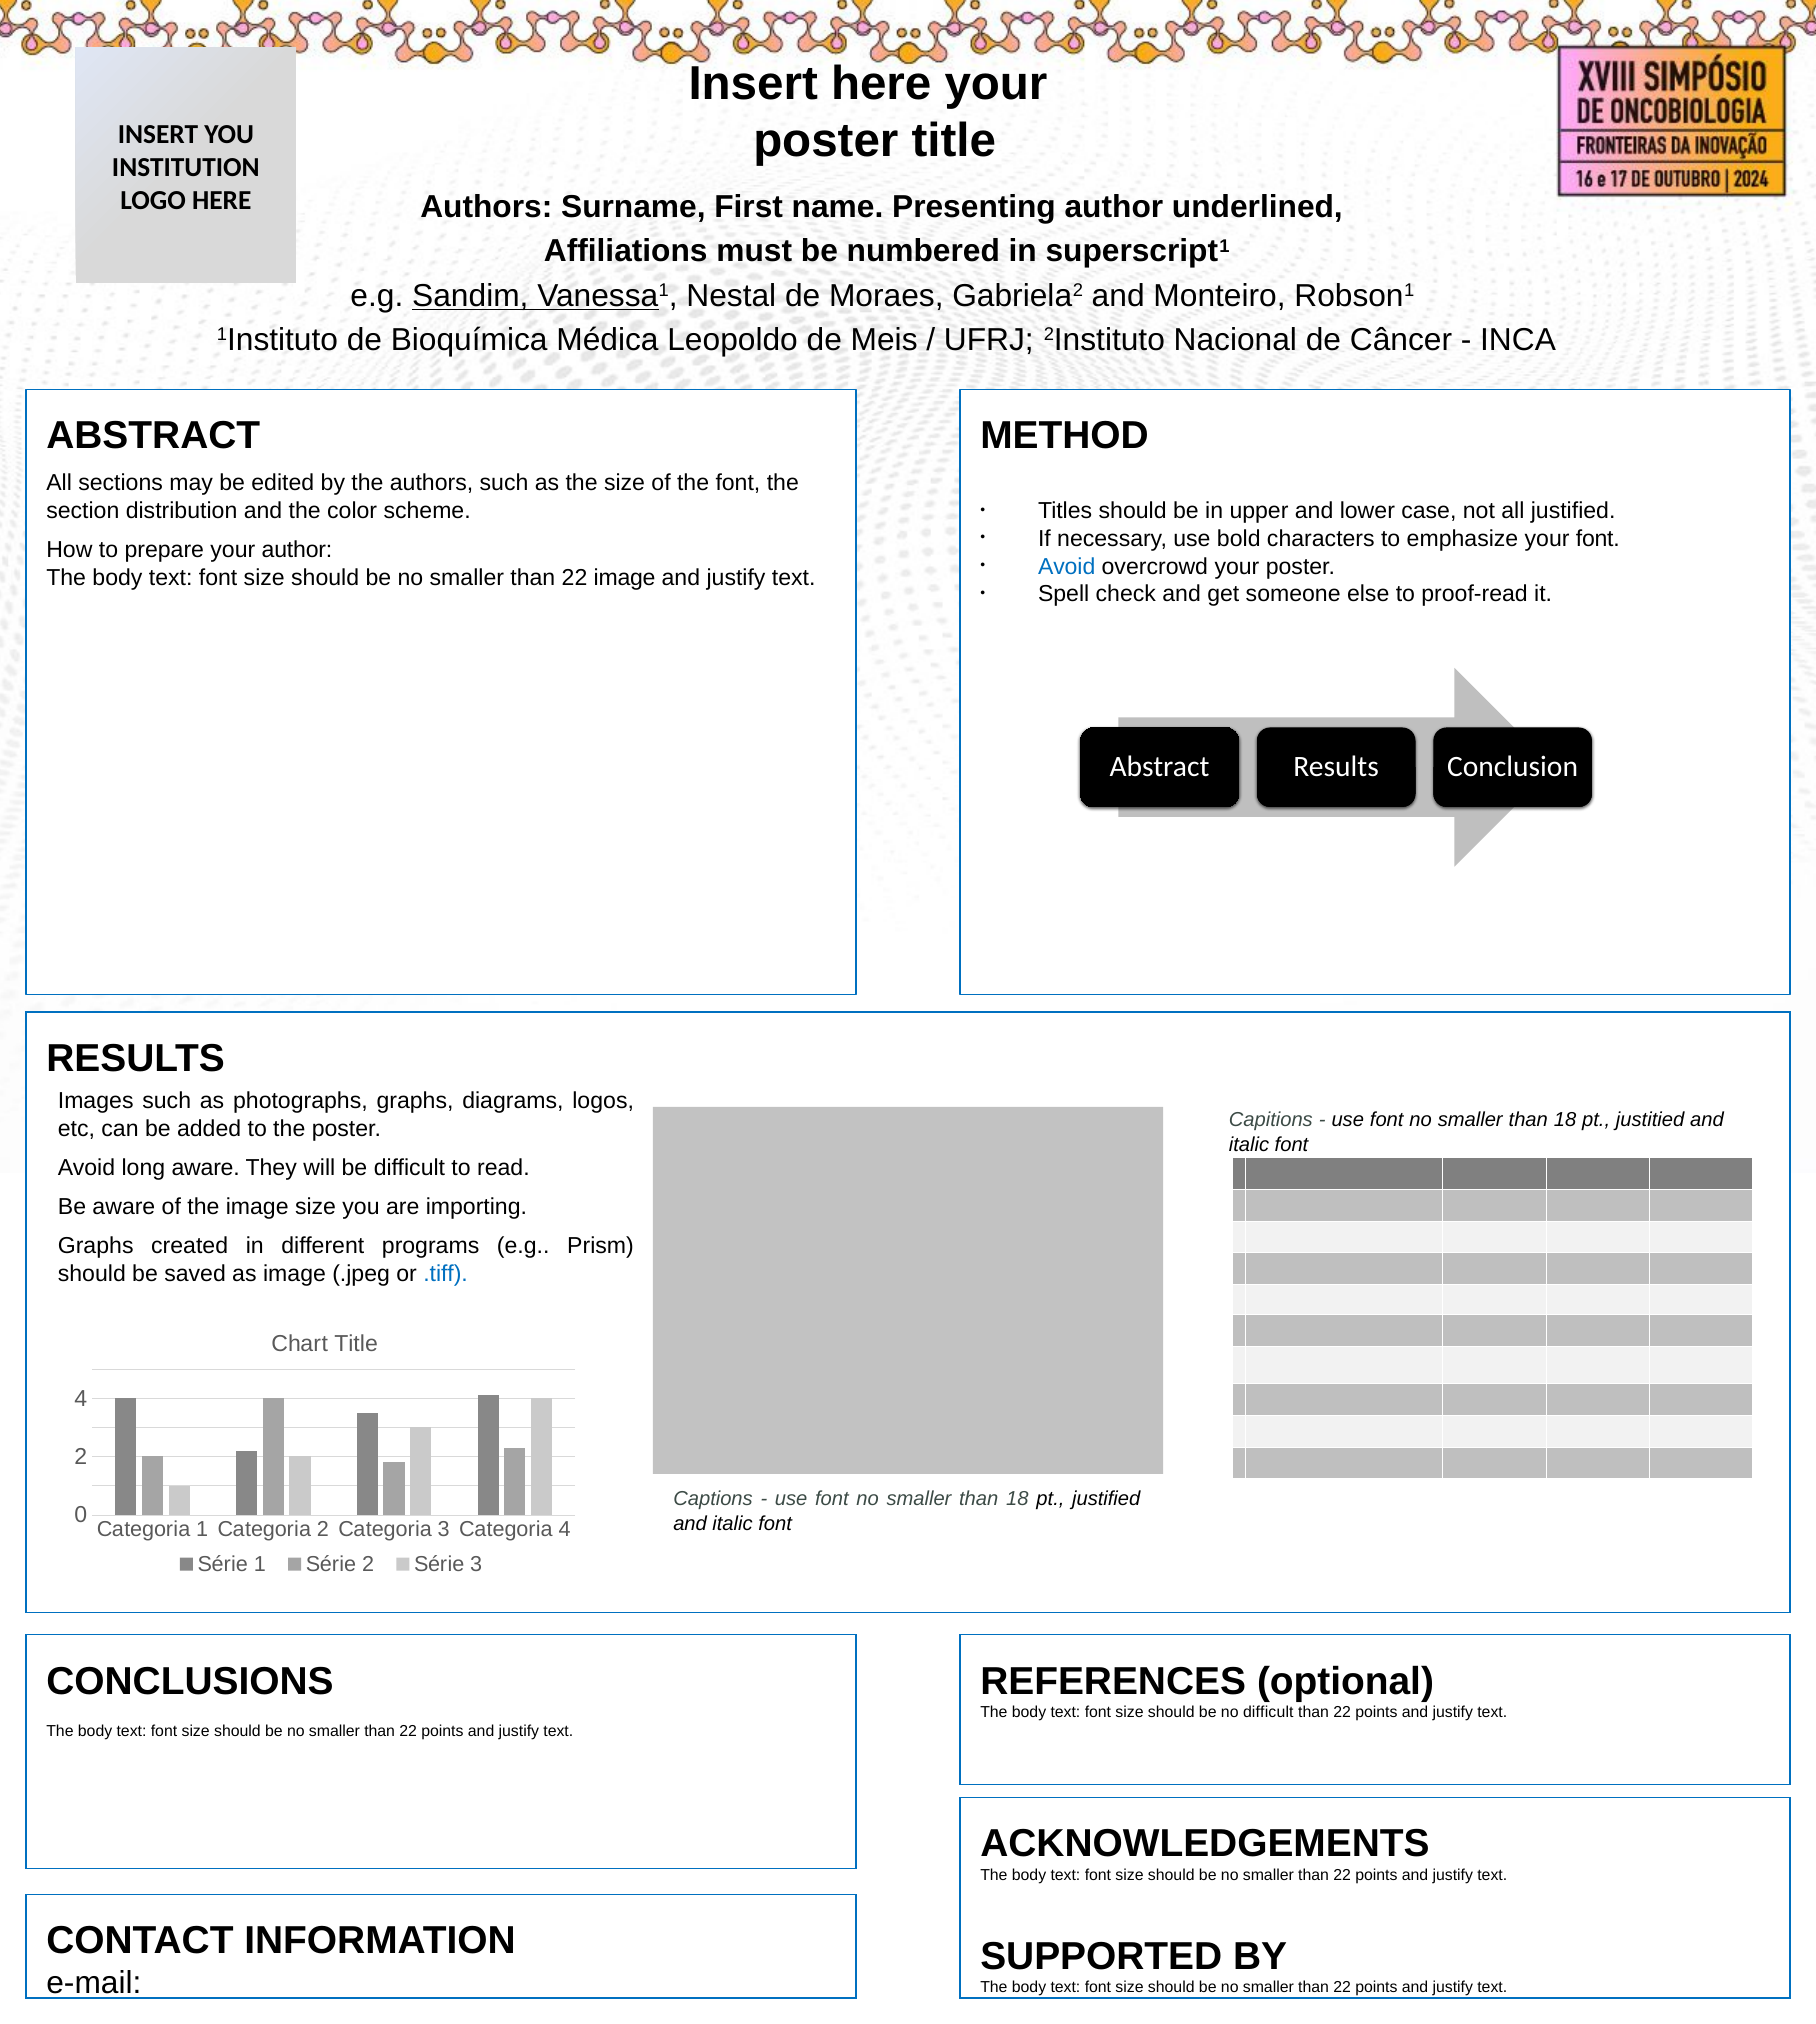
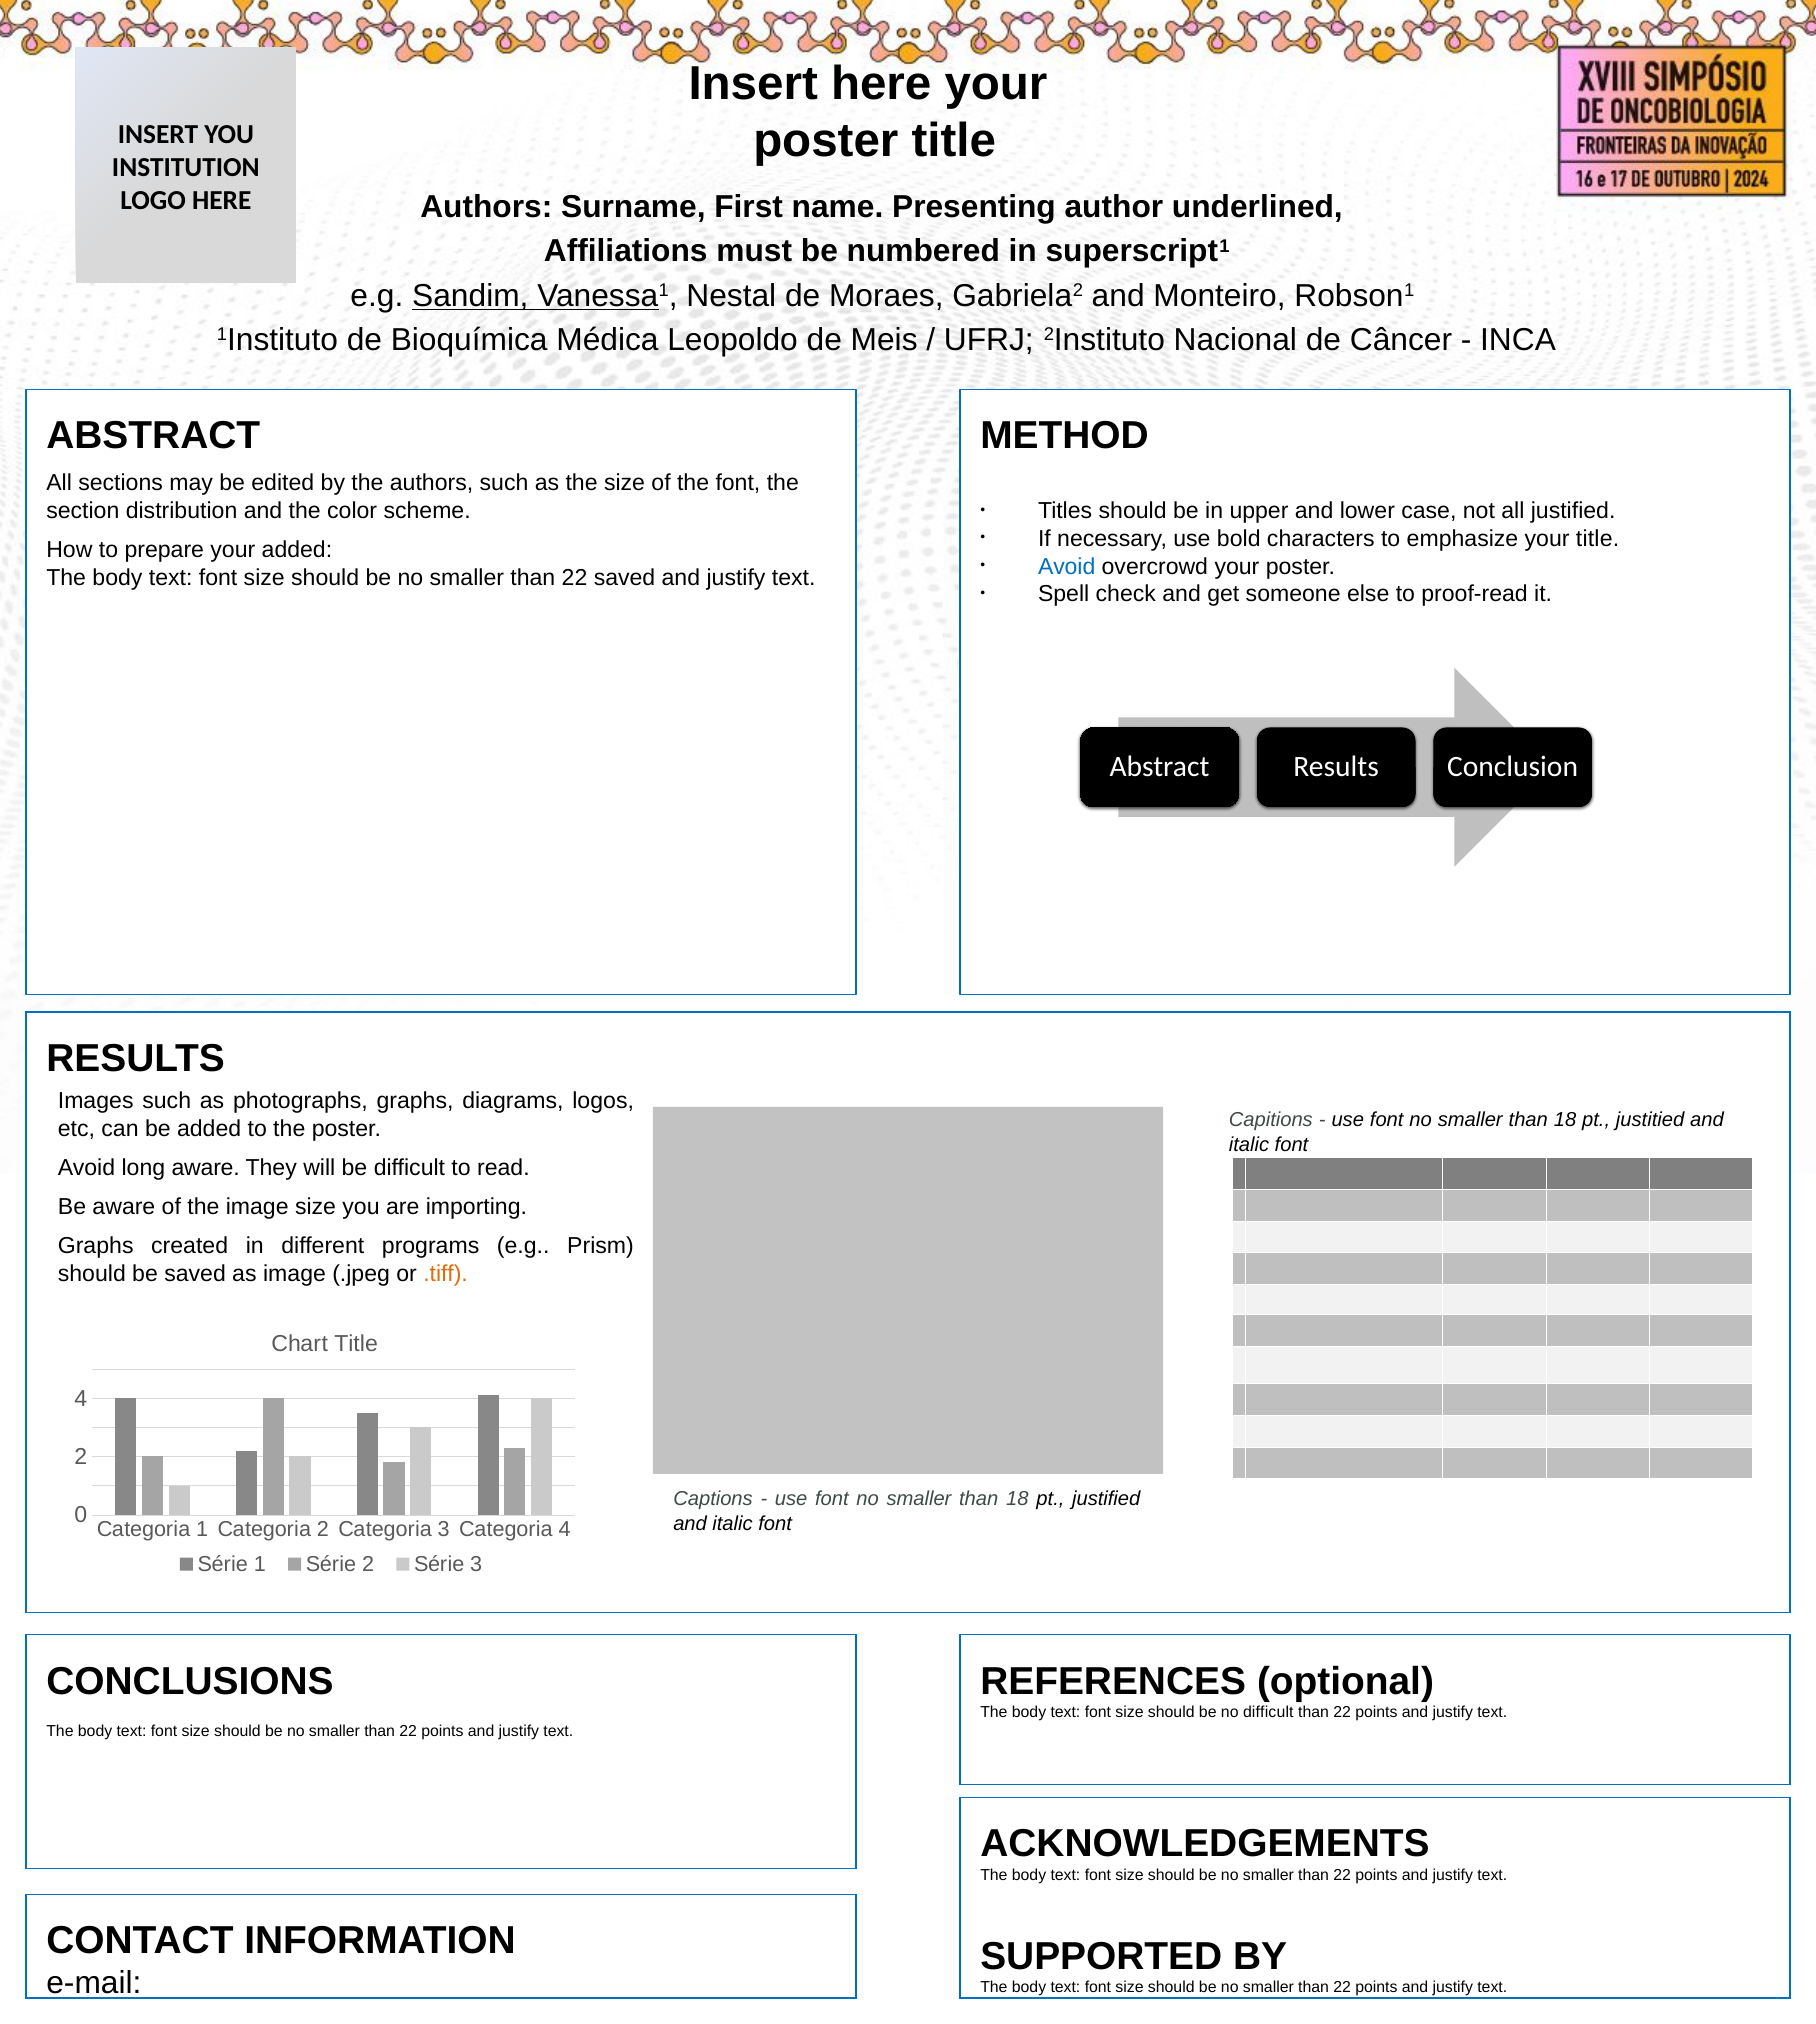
your font: font -> title
your author: author -> added
22 image: image -> saved
.tiff colour: blue -> orange
